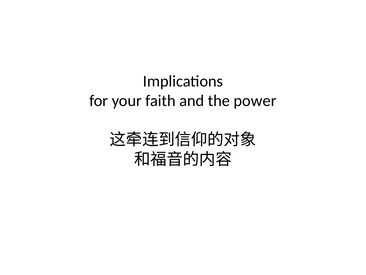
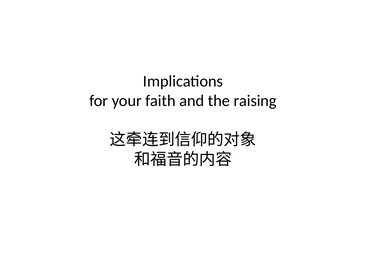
power: power -> raising
